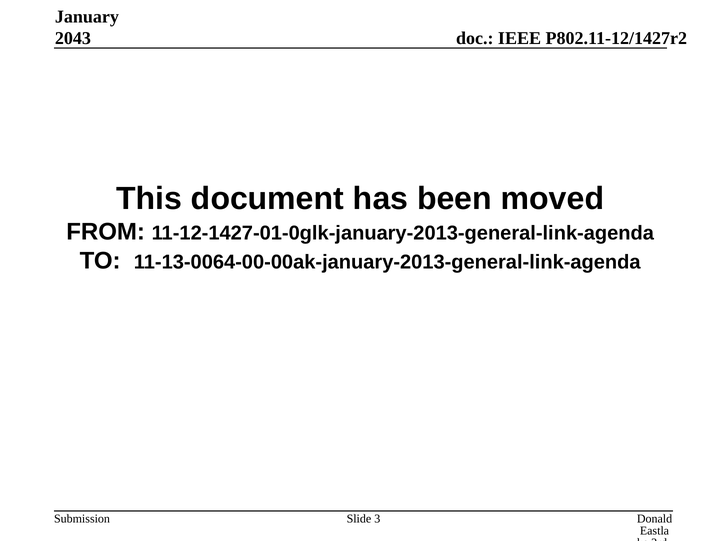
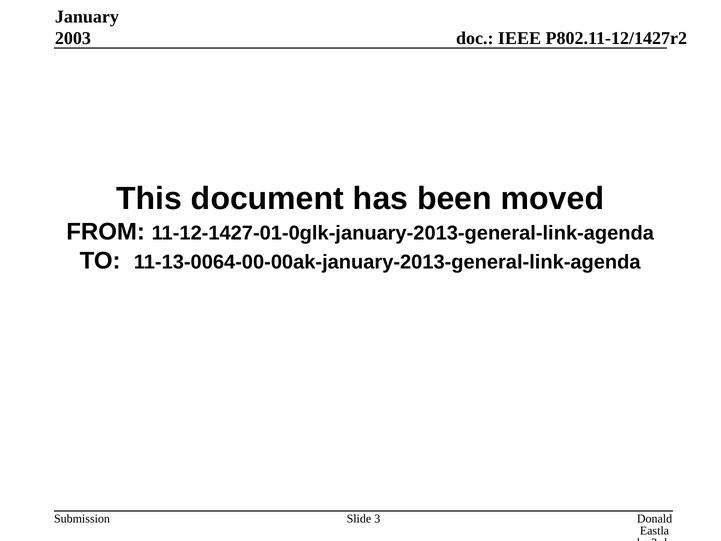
2043: 2043 -> 2003
